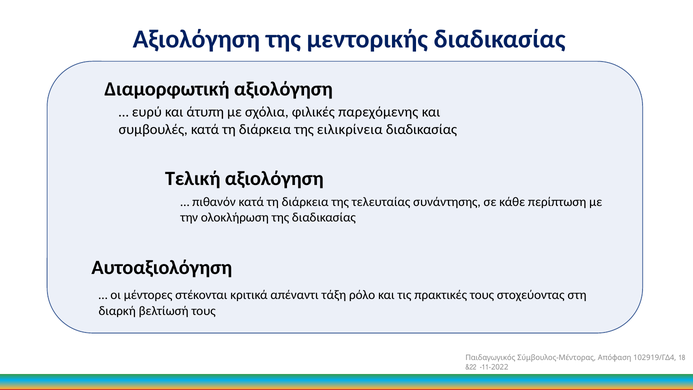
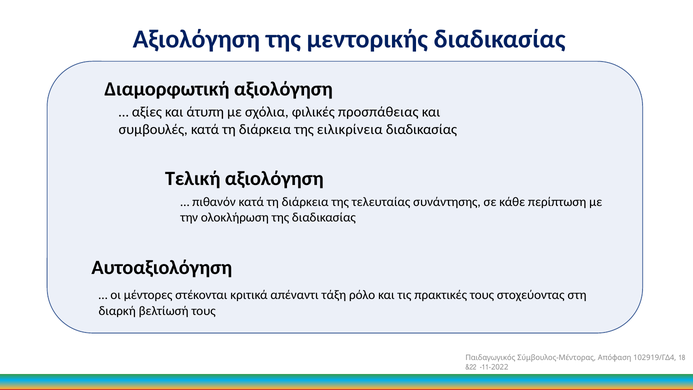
ευρύ: ευρύ -> αξίες
παρεχόμενης: παρεχόμενης -> προσπάθειας
